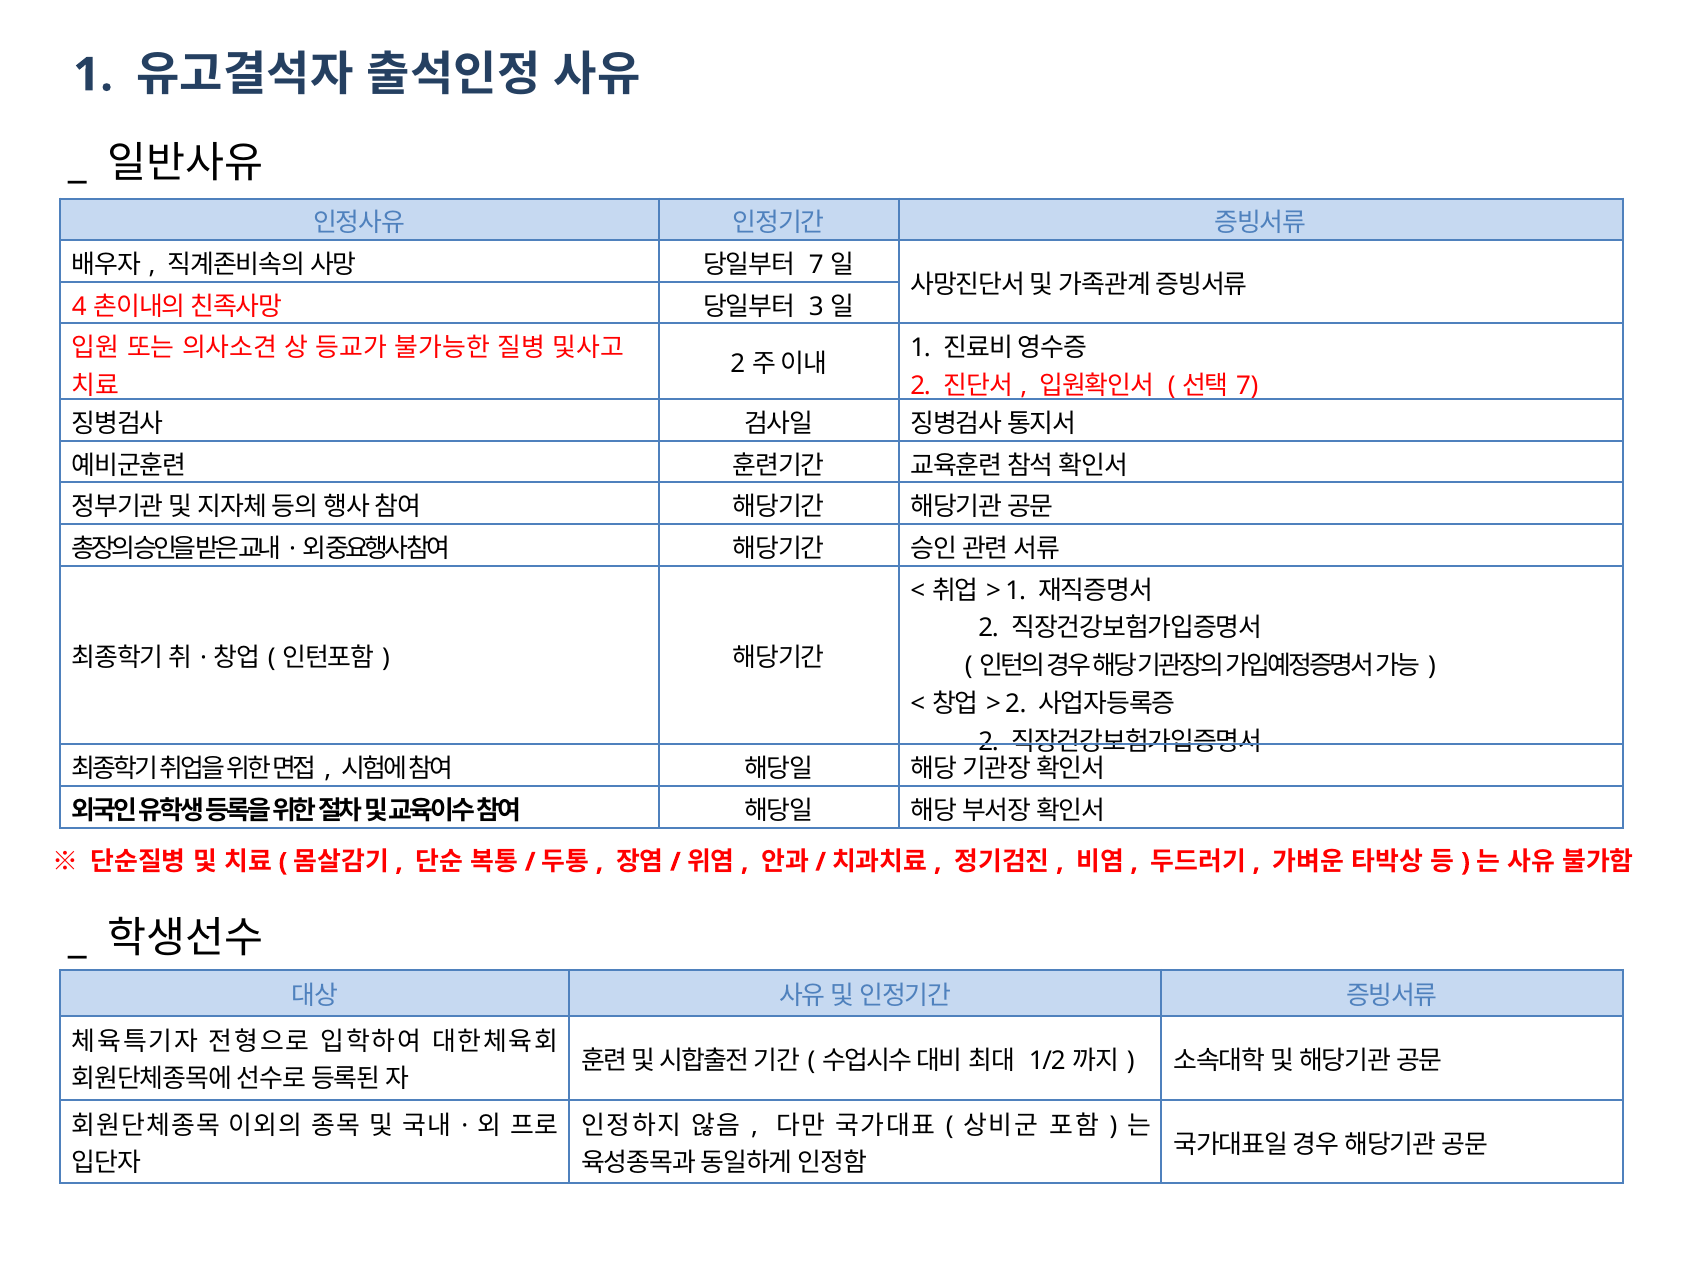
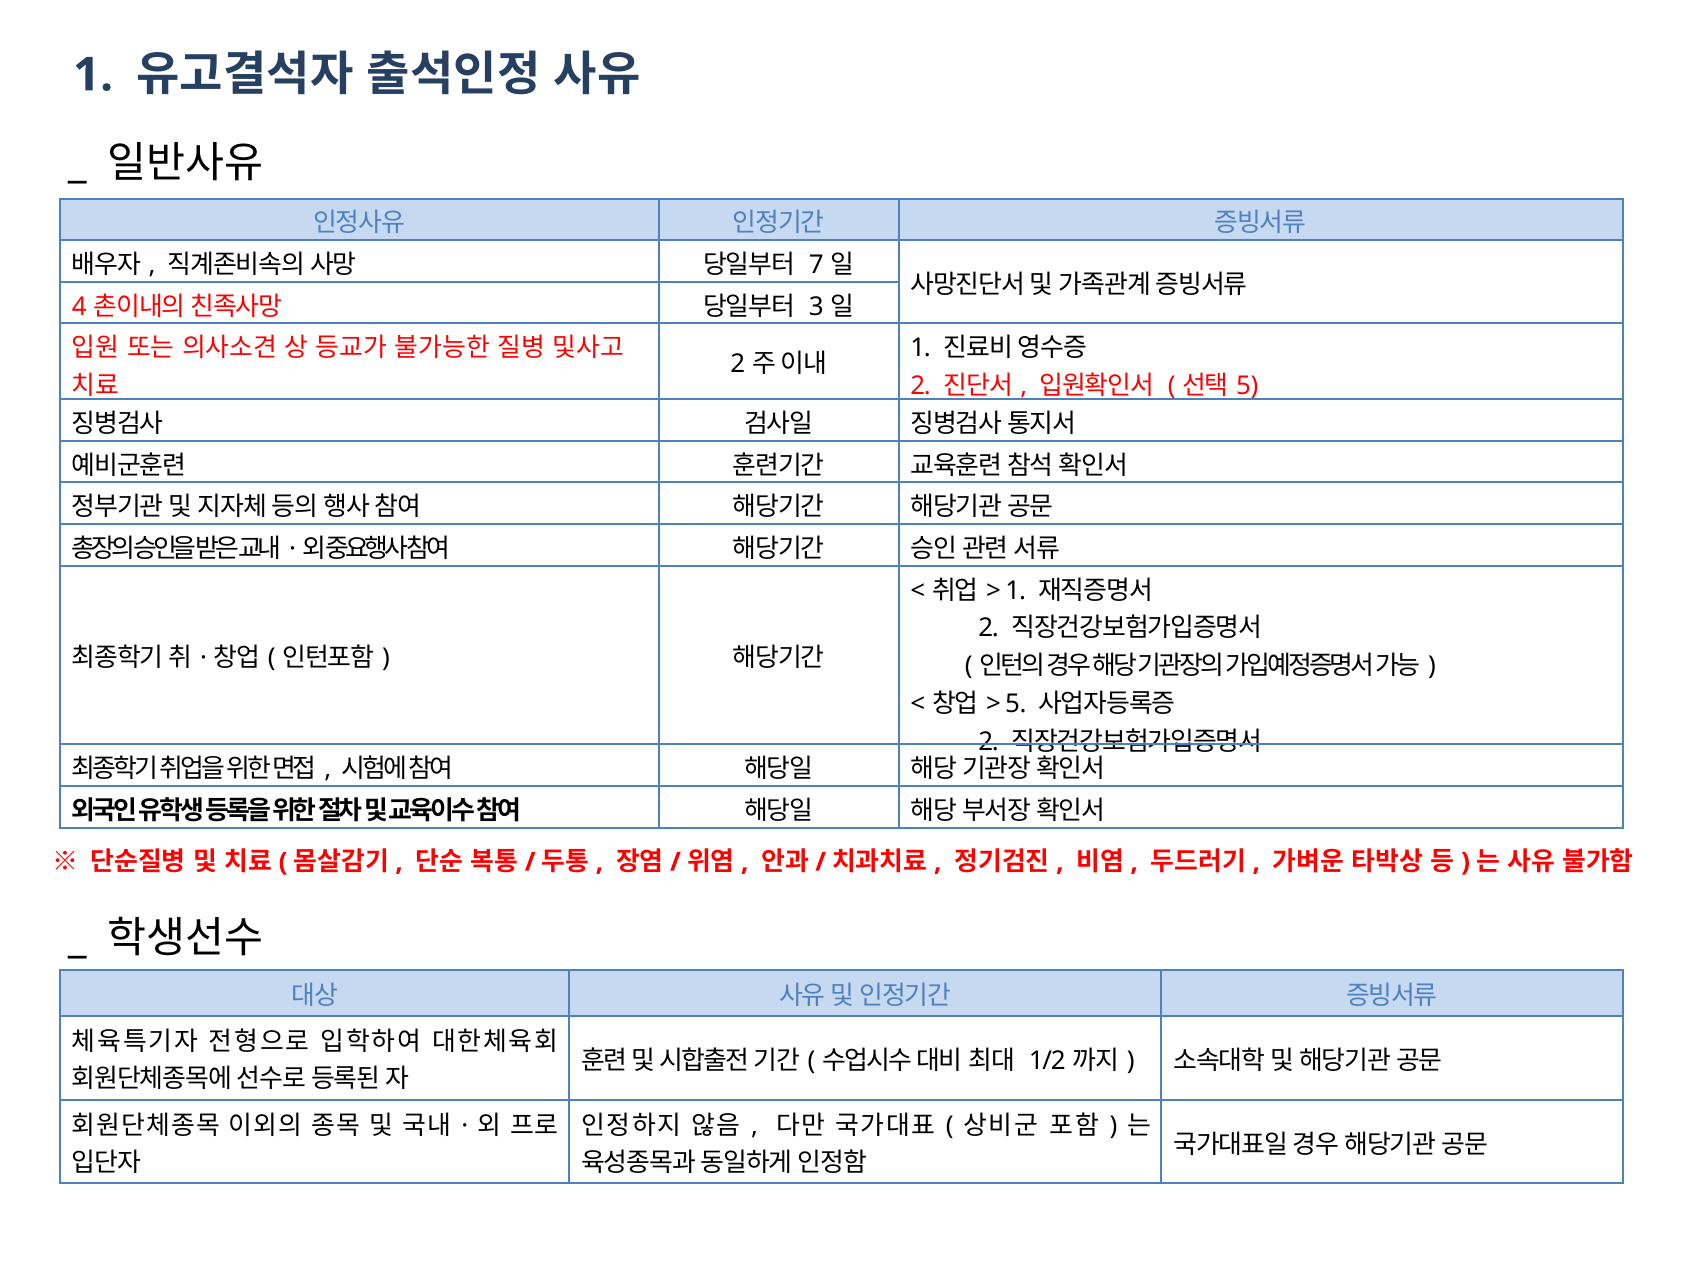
7 at (1247, 386): 7 -> 5
2 at (1016, 704): 2 -> 5
